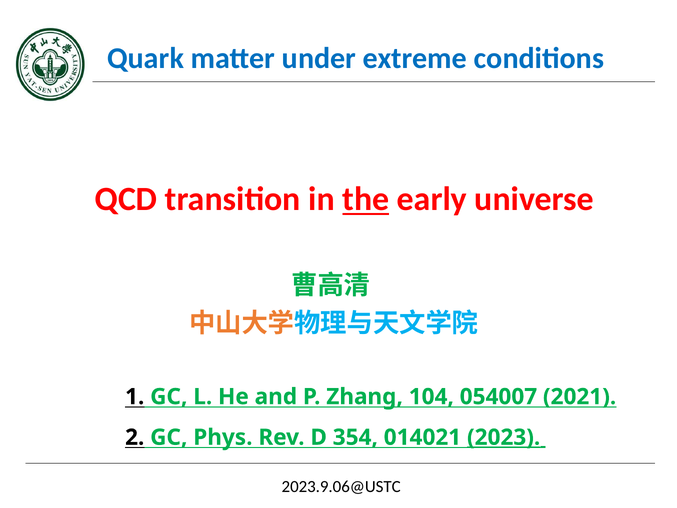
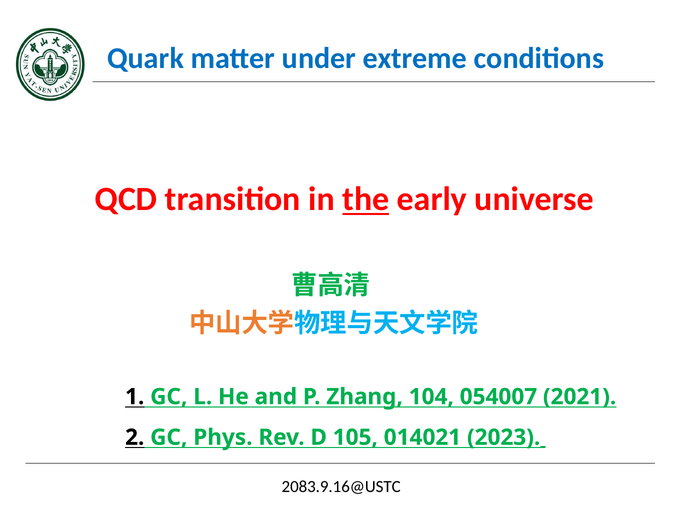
354: 354 -> 105
2023 underline: present -> none
2023.9.06@USTC: 2023.9.06@USTC -> 2083.9.16@USTC
